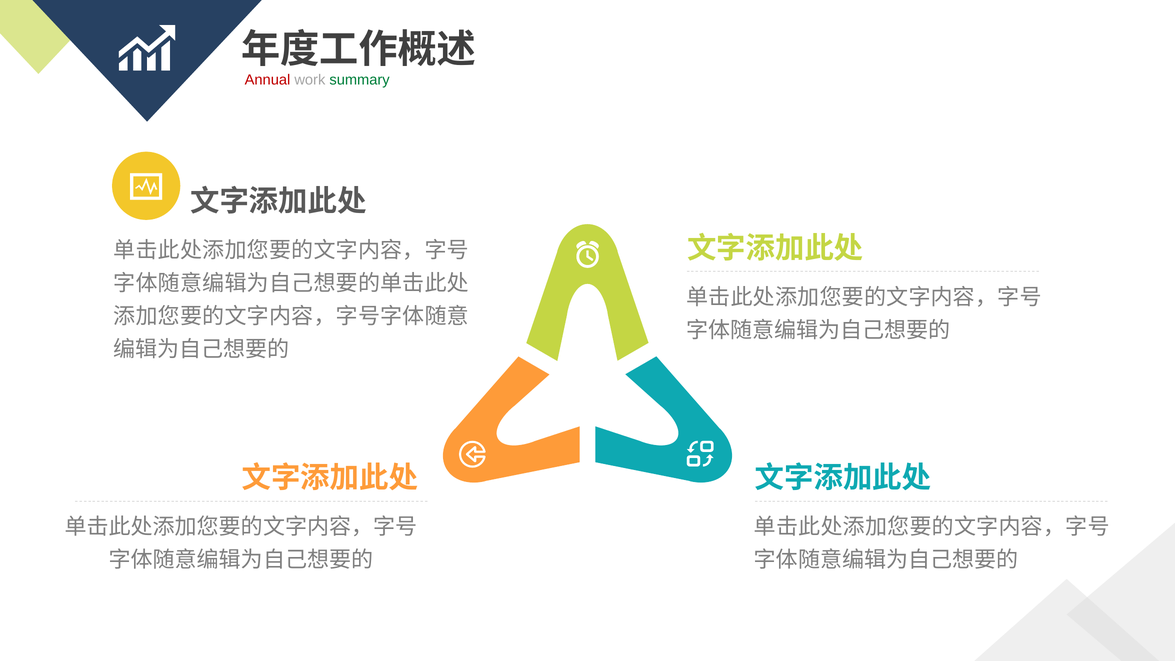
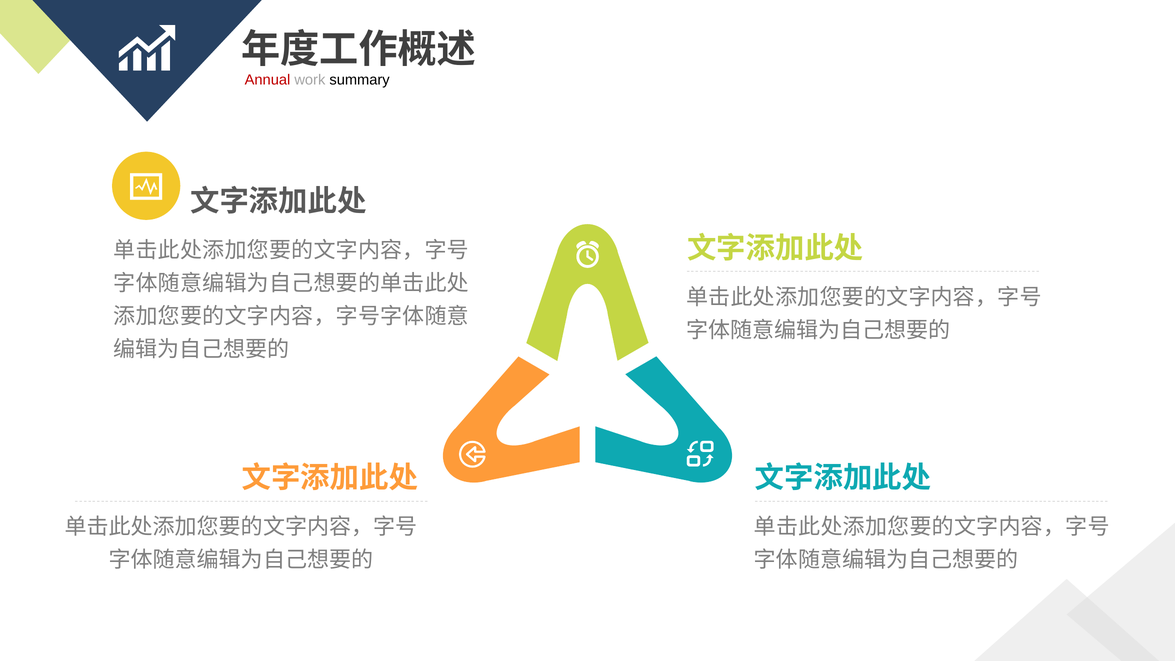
summary colour: green -> black
